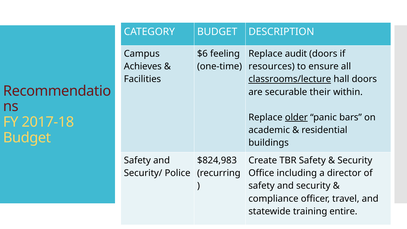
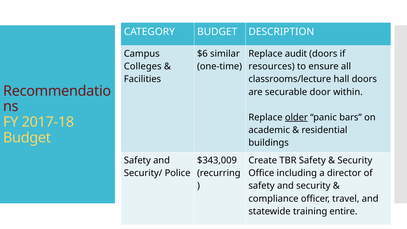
feeling: feeling -> similar
Achieves: Achieves -> Colleges
classrooms/lecture underline: present -> none
their: their -> door
$824,983: $824,983 -> $343,009
